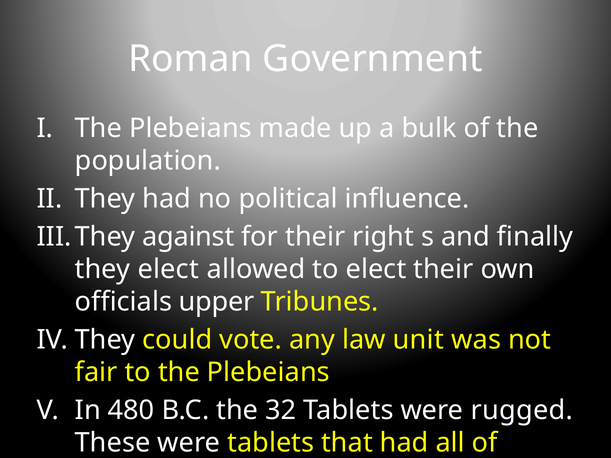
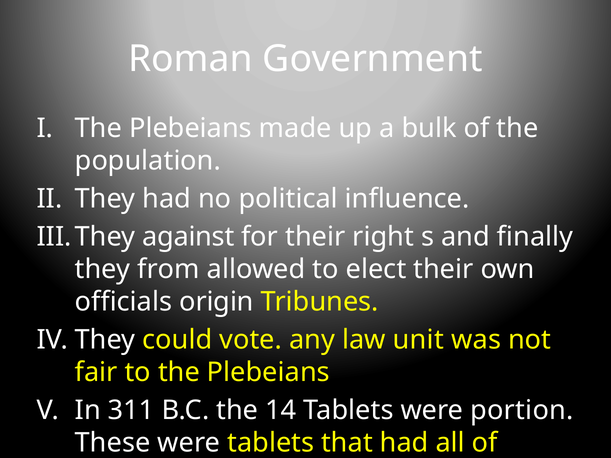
they elect: elect -> from
upper: upper -> origin
480: 480 -> 311
32: 32 -> 14
rugged: rugged -> portion
